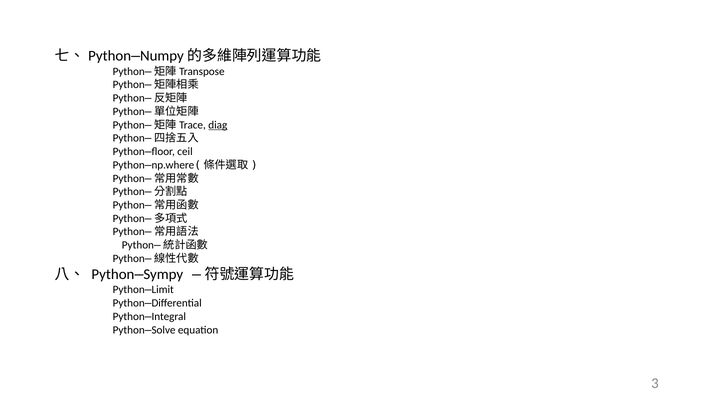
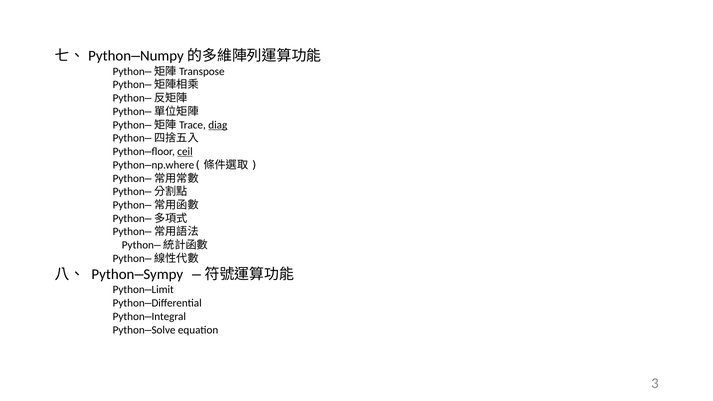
ceil underline: none -> present
